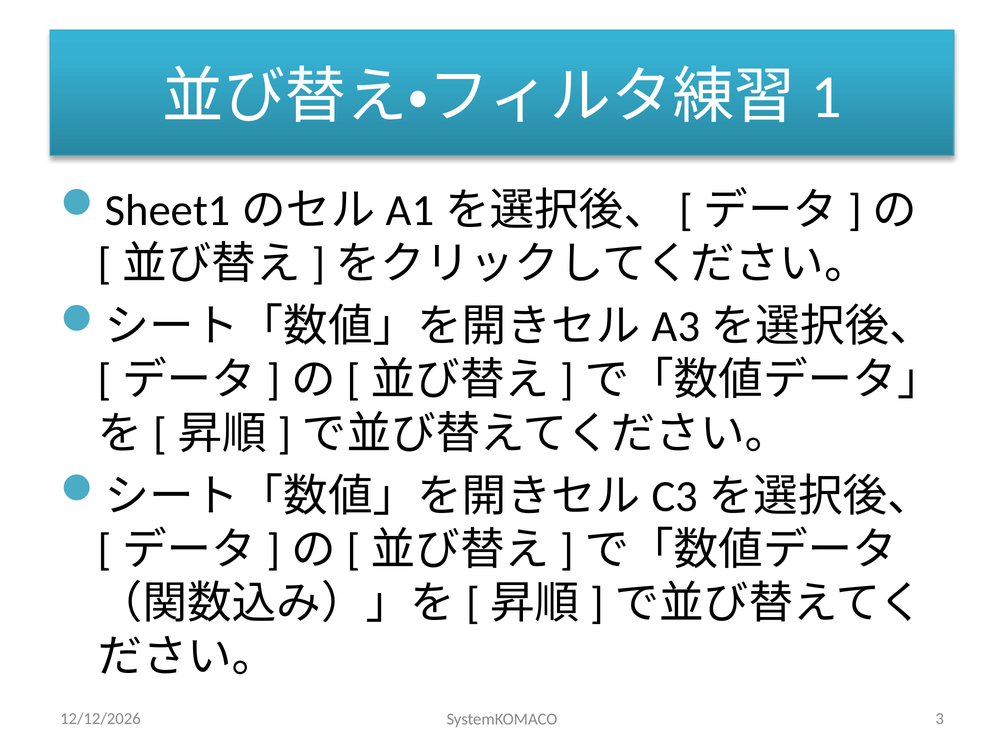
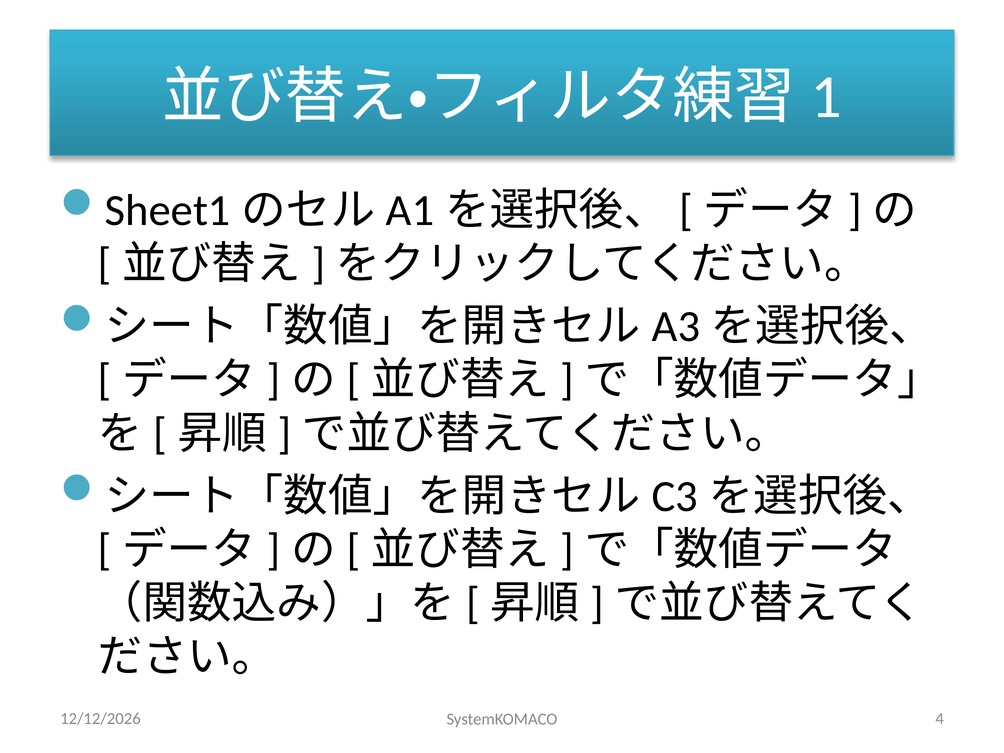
3: 3 -> 4
